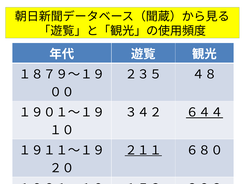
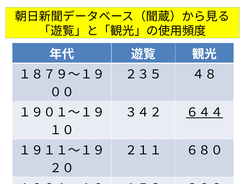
２１１ underline: present -> none
